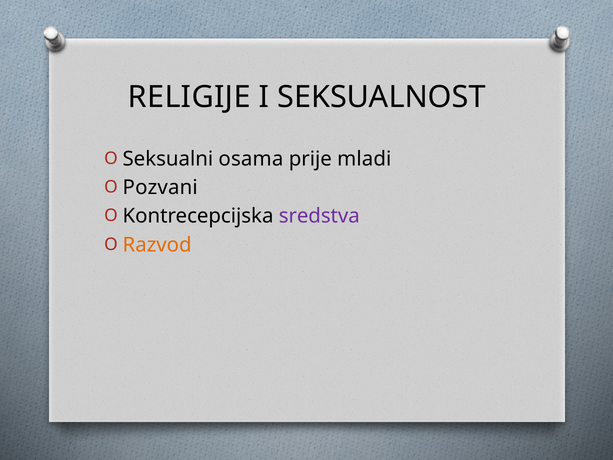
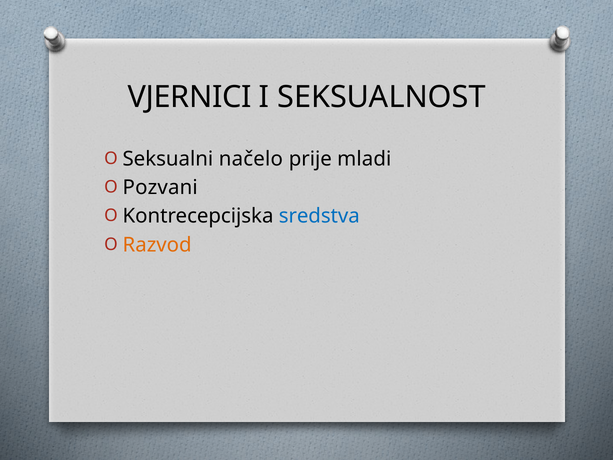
RELIGIJE: RELIGIJE -> VJERNICI
osama: osama -> načelo
sredstva colour: purple -> blue
